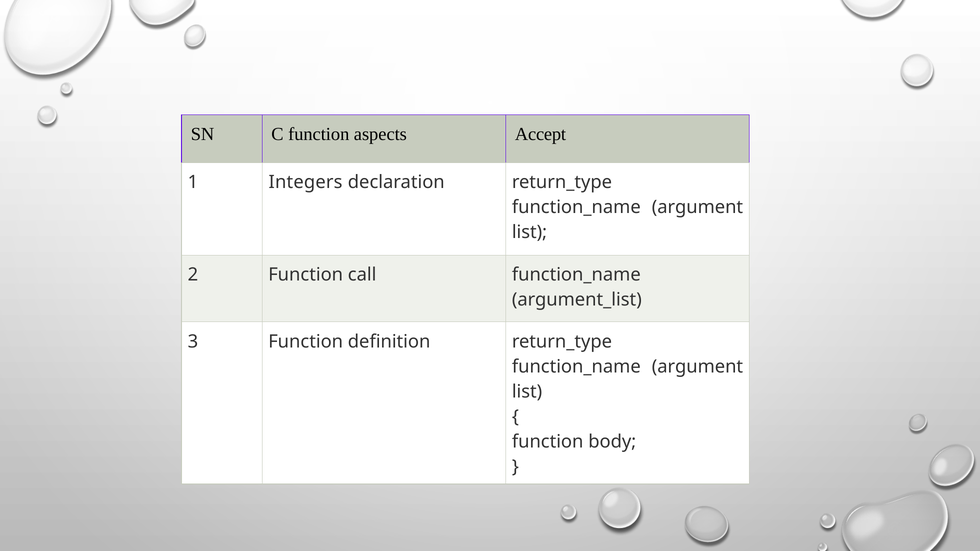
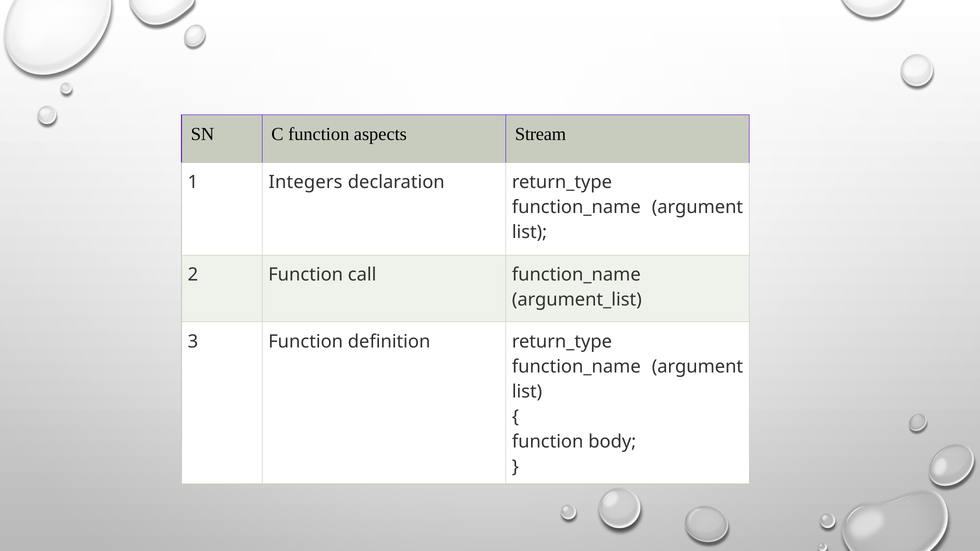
Accept: Accept -> Stream
